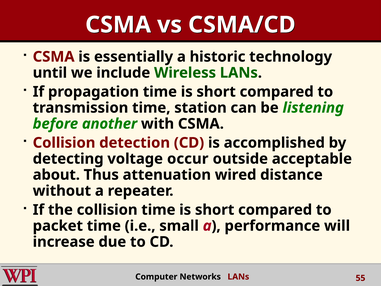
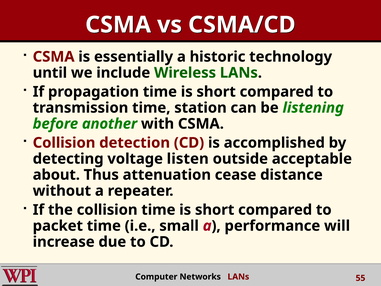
occur: occur -> listen
wired: wired -> cease
